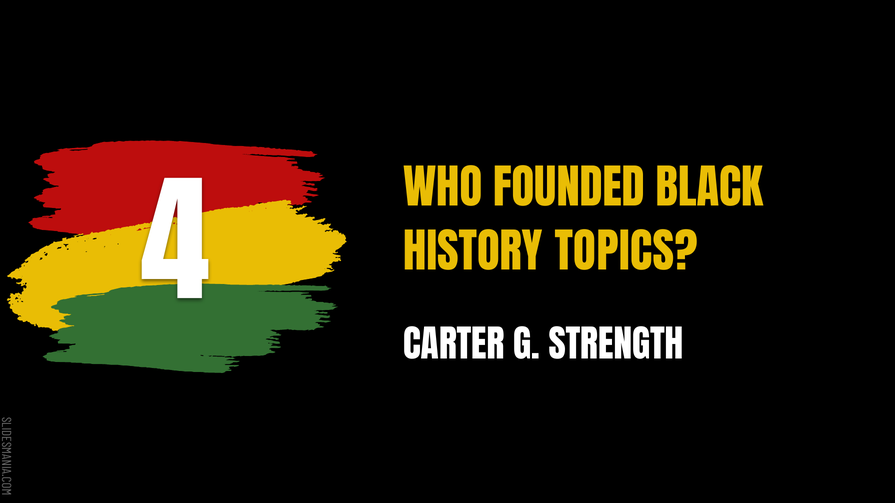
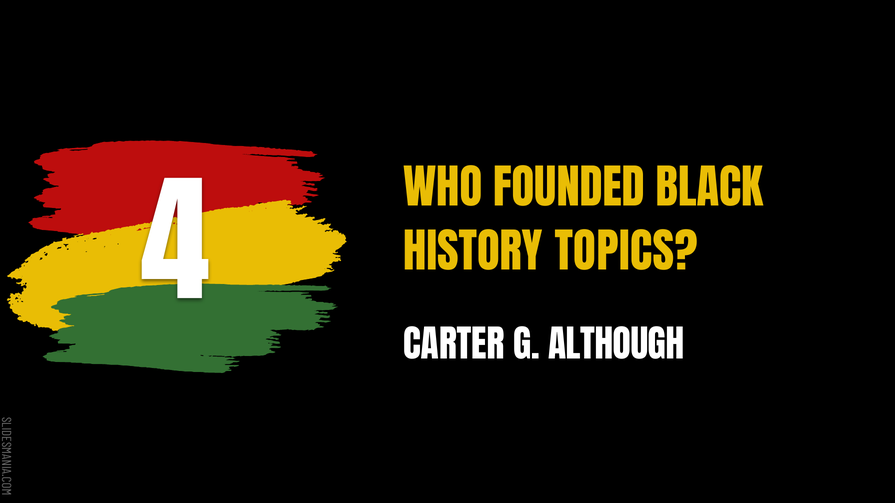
STRENGTH: STRENGTH -> ALTHOUGH
